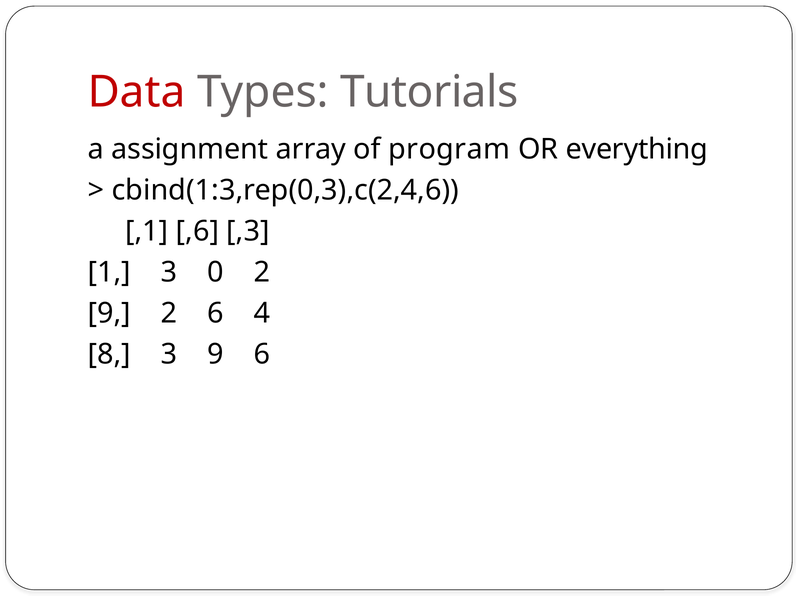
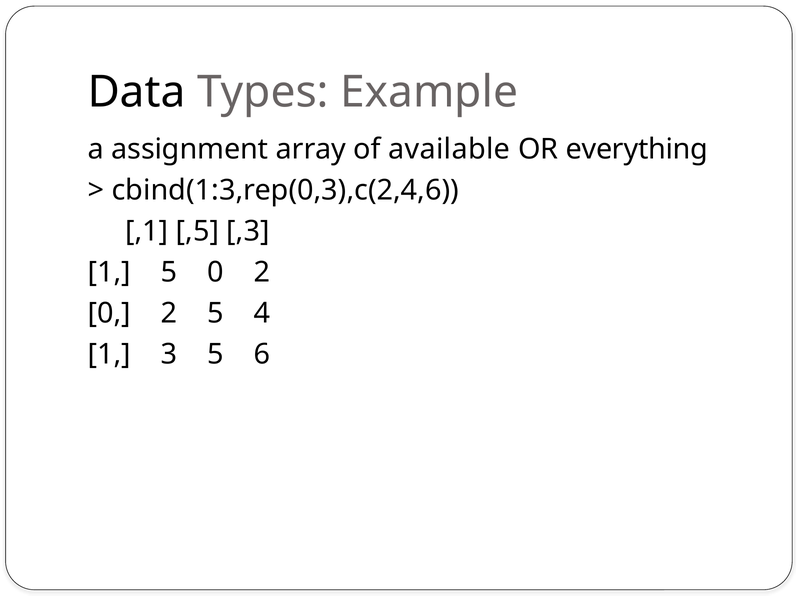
Data colour: red -> black
Tutorials: Tutorials -> Example
program: program -> available
,6: ,6 -> ,5
1 3: 3 -> 5
9 at (109, 314): 9 -> 0
2 6: 6 -> 5
8 at (109, 355): 8 -> 1
3 9: 9 -> 5
